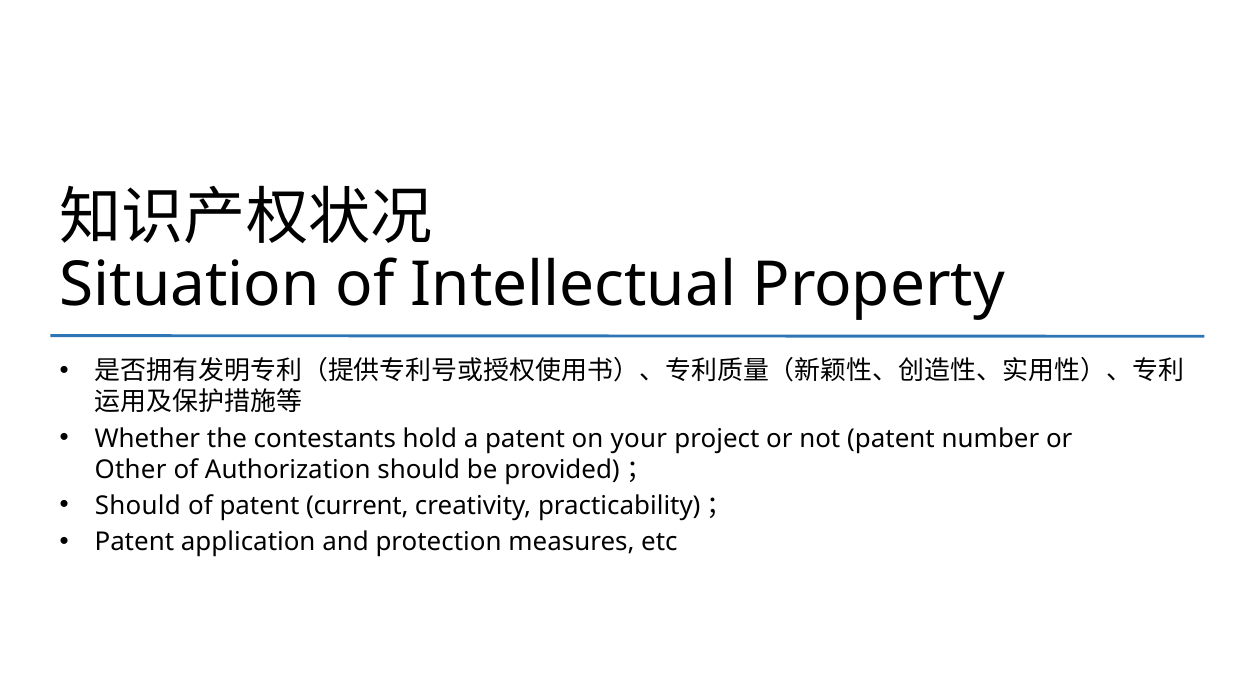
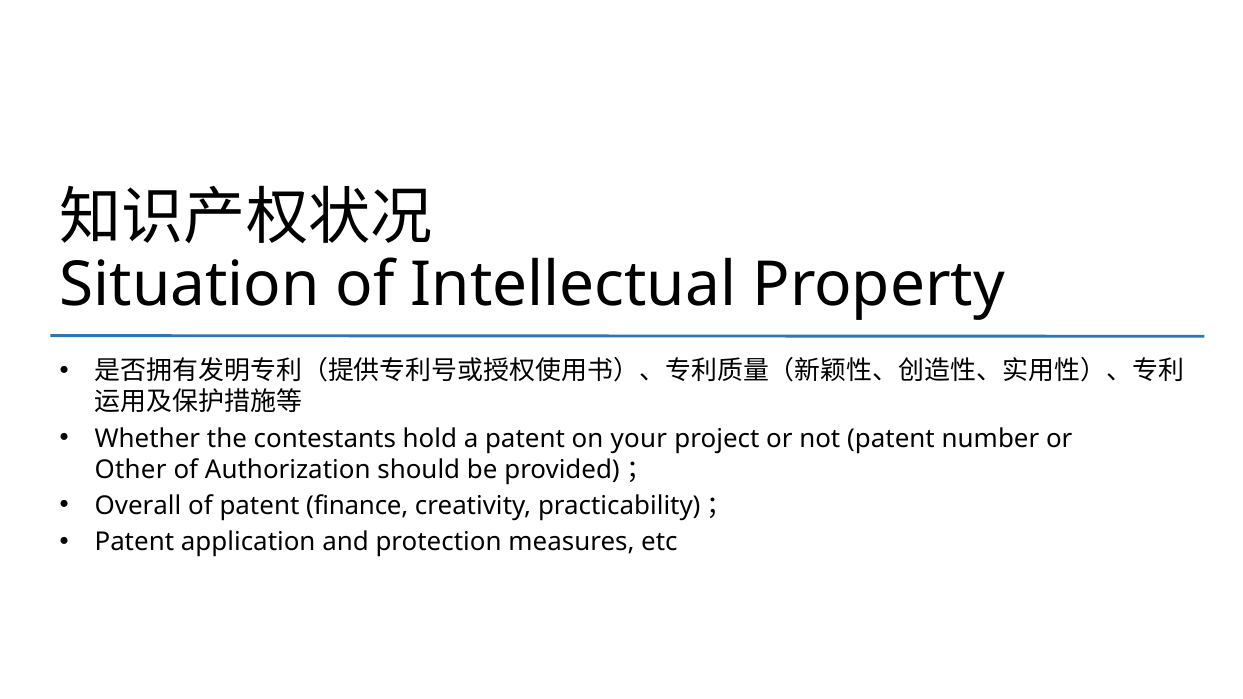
Should at (138, 506): Should -> Overall
current: current -> finance
